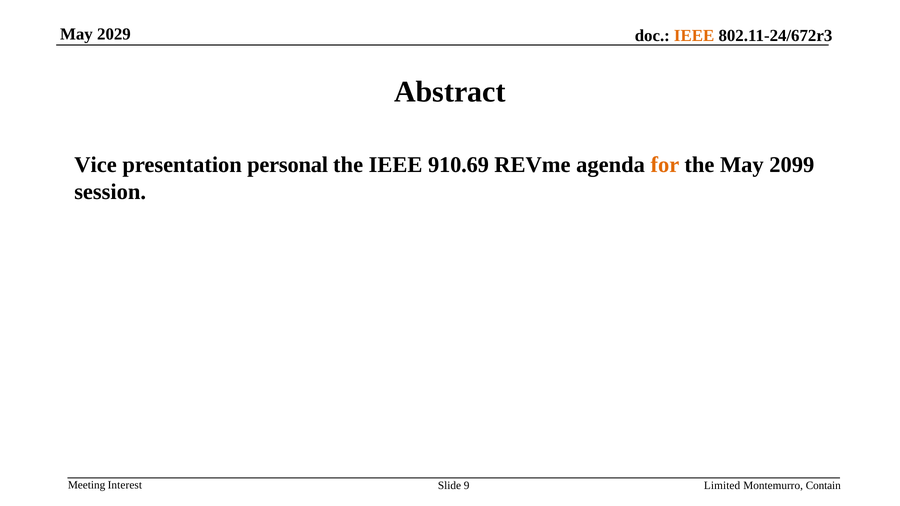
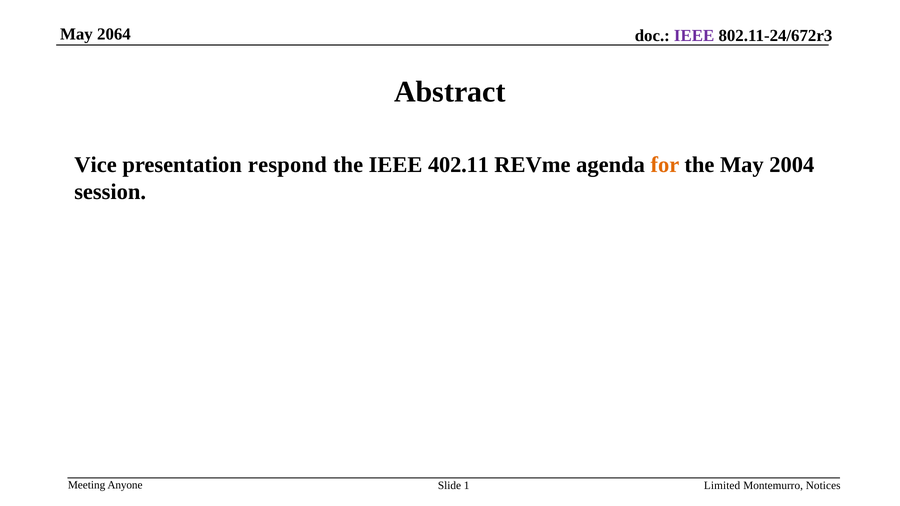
2029: 2029 -> 2064
IEEE at (694, 36) colour: orange -> purple
personal: personal -> respond
910.69: 910.69 -> 402.11
2099: 2099 -> 2004
Interest: Interest -> Anyone
9: 9 -> 1
Contain: Contain -> Notices
